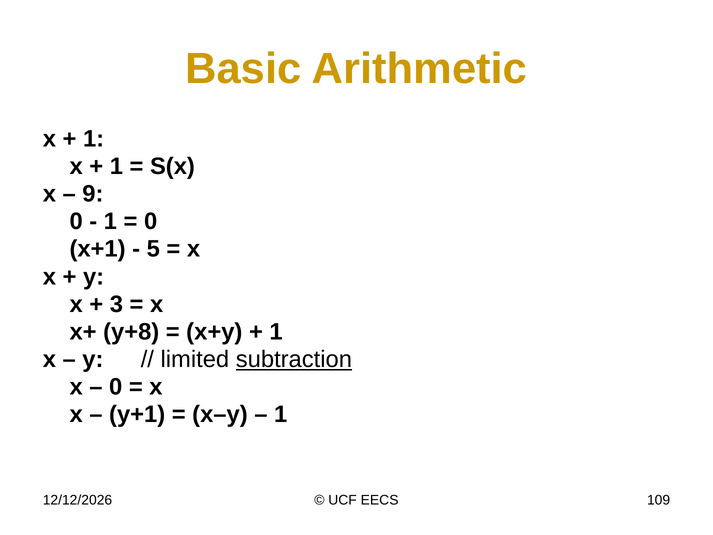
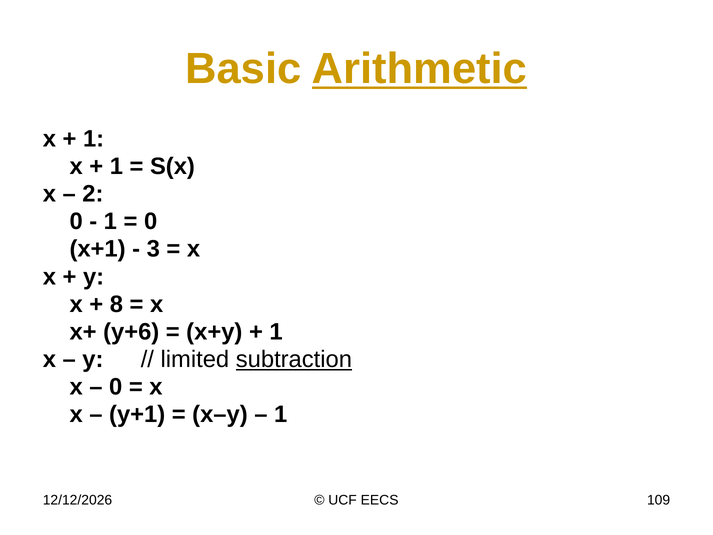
Arithmetic underline: none -> present
9: 9 -> 2
5: 5 -> 3
3: 3 -> 8
y+8: y+8 -> y+6
